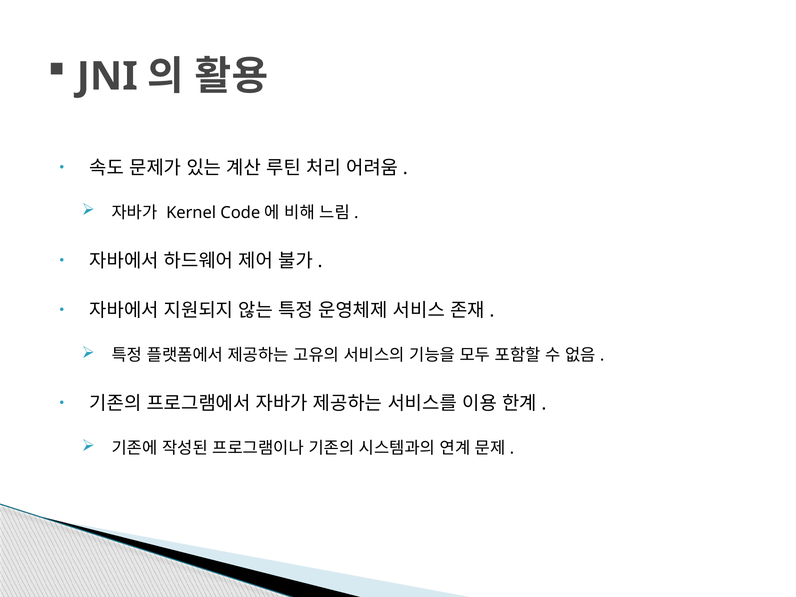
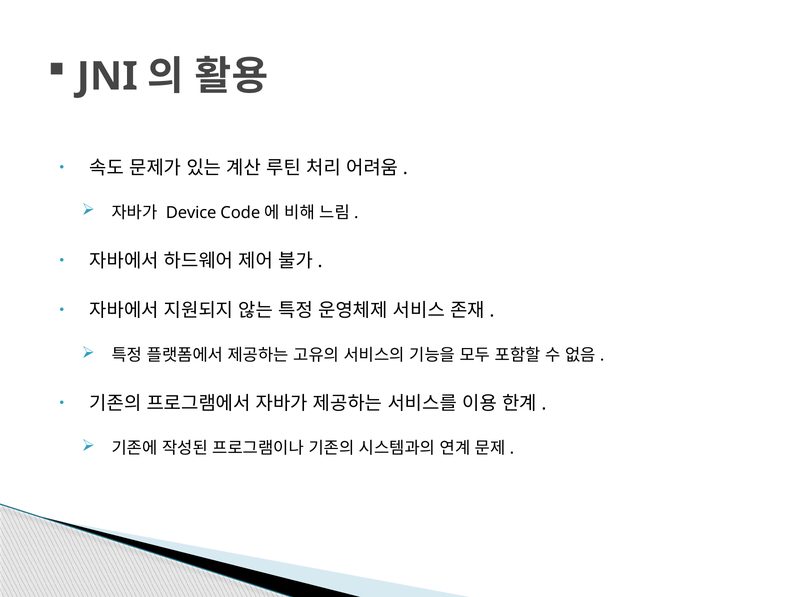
Kernel: Kernel -> Device
